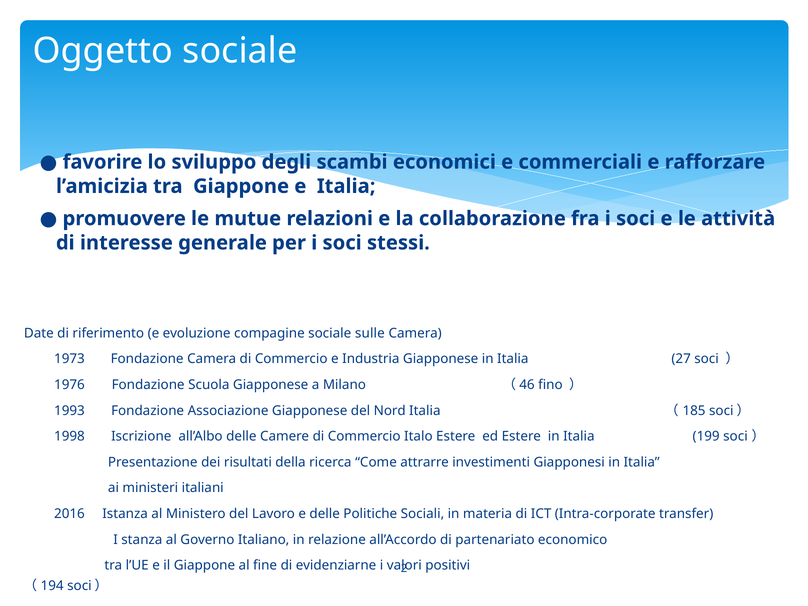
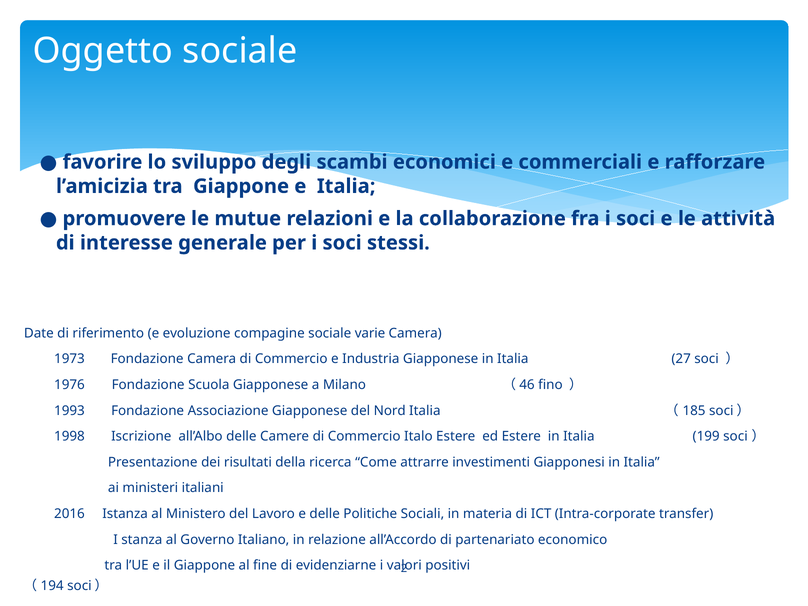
sulle: sulle -> varie
